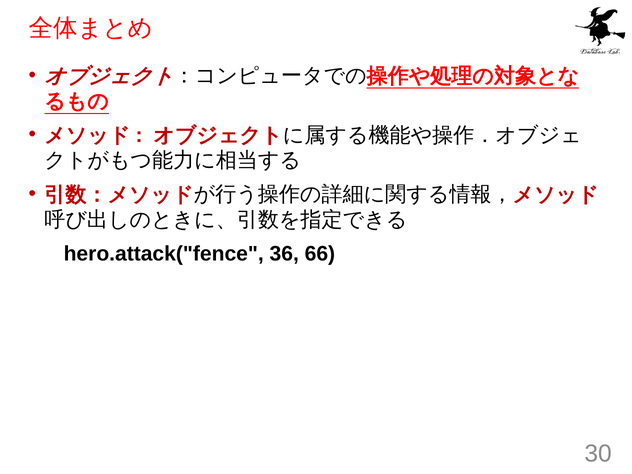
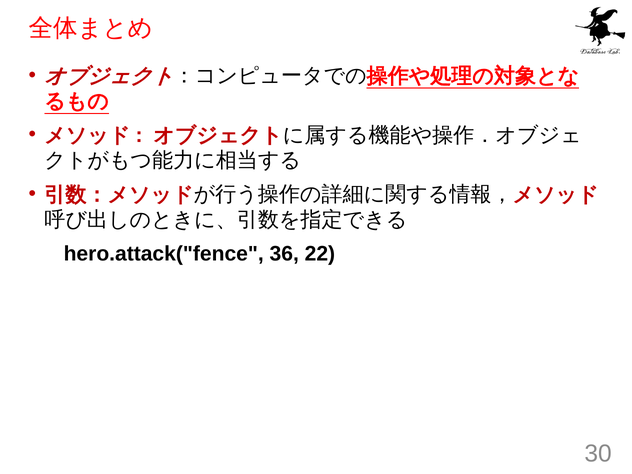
66: 66 -> 22
